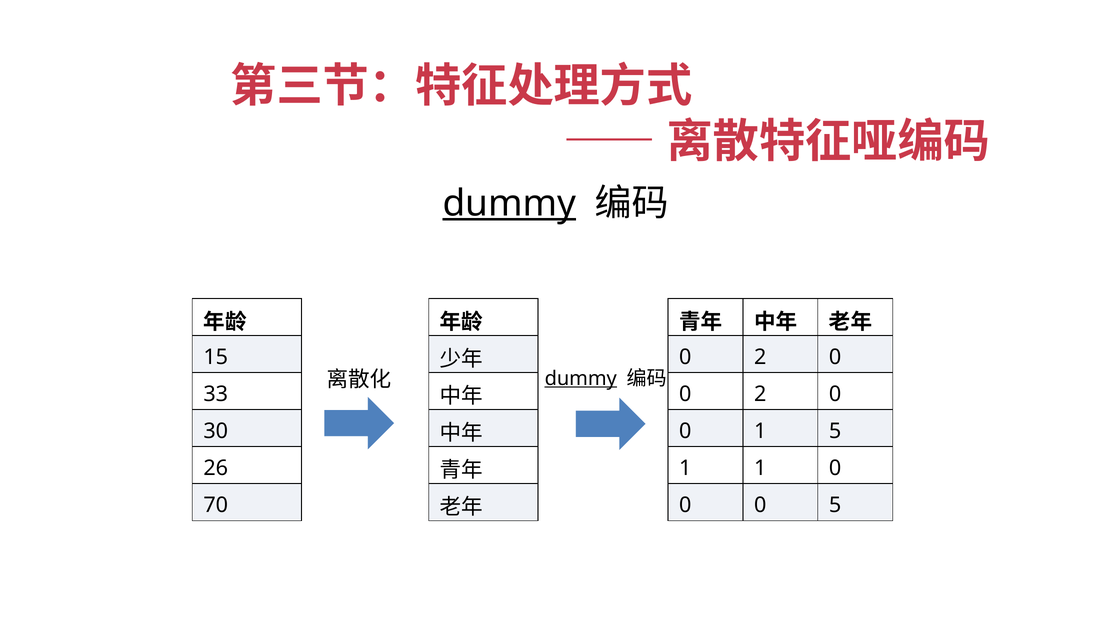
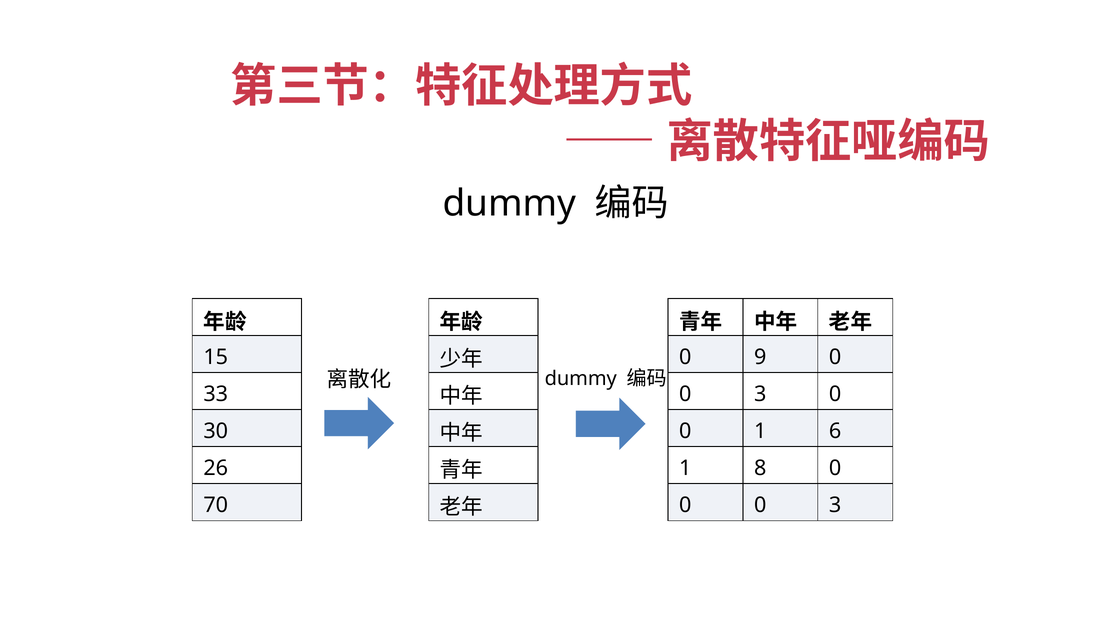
dummy at (509, 203) underline: present -> none
2 at (760, 357): 2 -> 9
dummy at (581, 378) underline: present -> none
2 at (760, 394): 2 -> 3
1 5: 5 -> 6
1 1: 1 -> 8
5 at (835, 505): 5 -> 3
